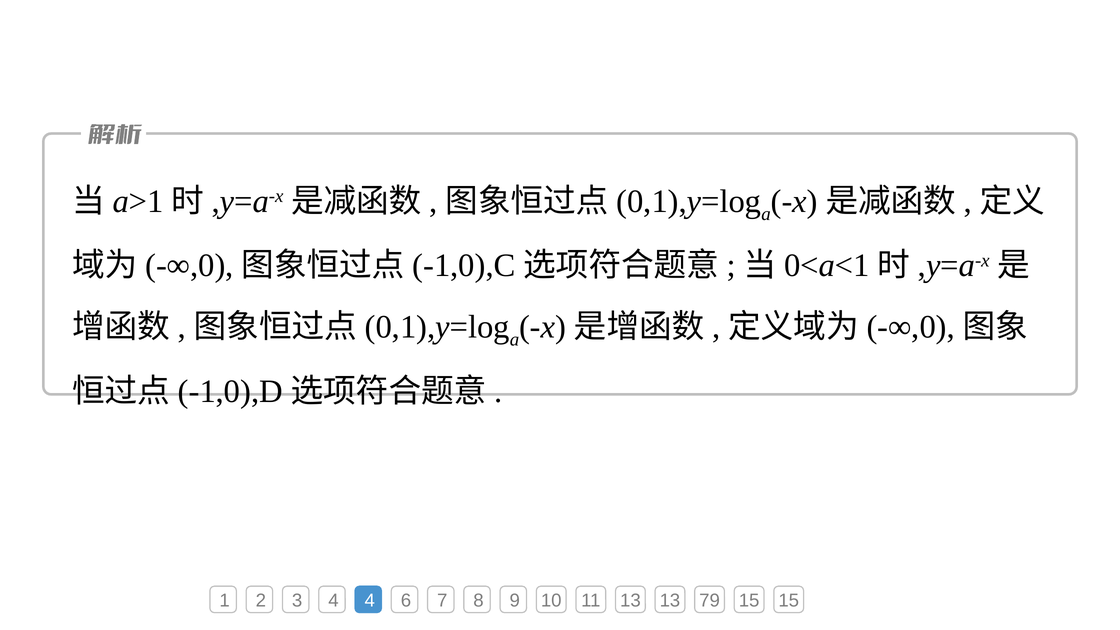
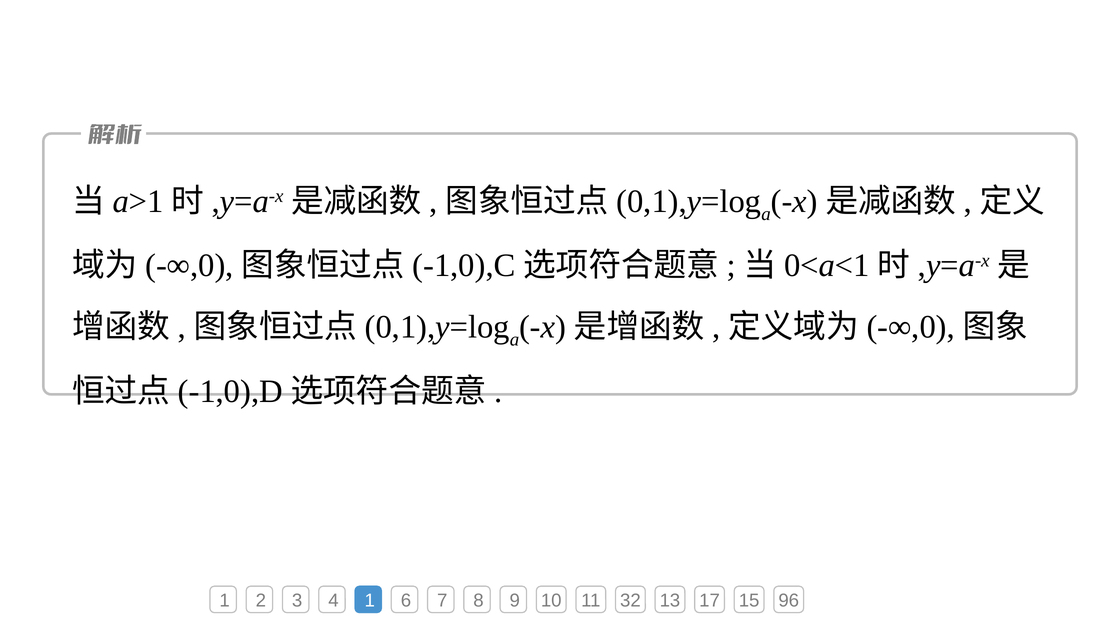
4 4: 4 -> 1
11 13: 13 -> 32
79: 79 -> 17
15 15: 15 -> 96
